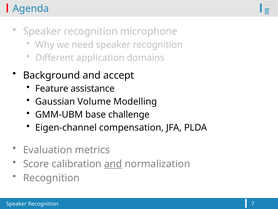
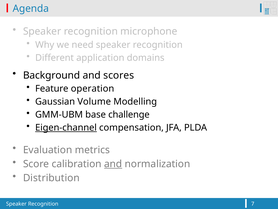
accept: accept -> scores
assistance: assistance -> operation
Eigen-channel underline: none -> present
Recognition at (51, 178): Recognition -> Distribution
